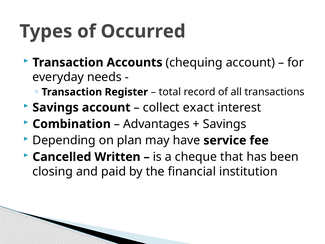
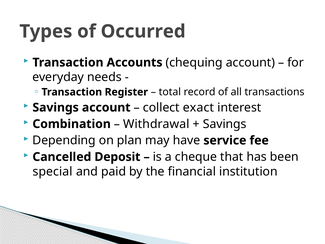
Advantages: Advantages -> Withdrawal
Written: Written -> Deposit
closing: closing -> special
